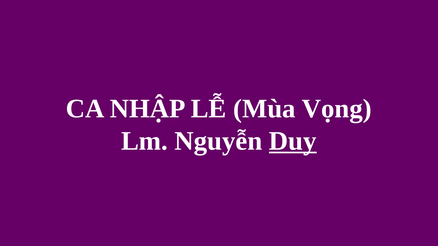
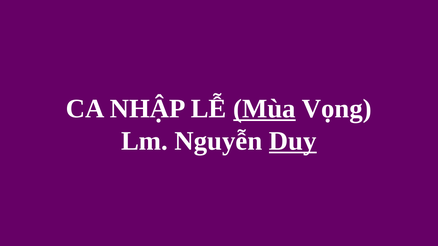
Mùa underline: none -> present
